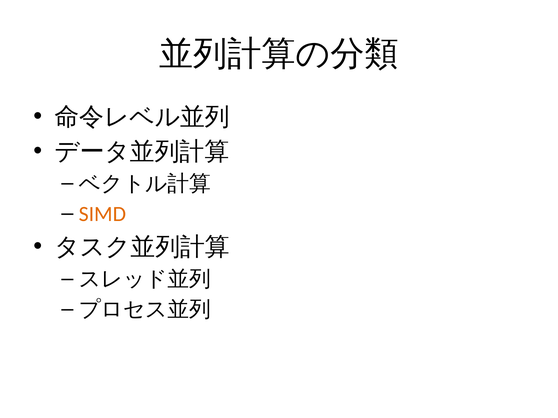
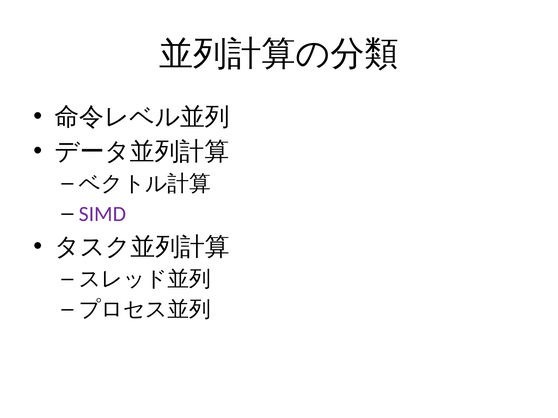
SIMD colour: orange -> purple
